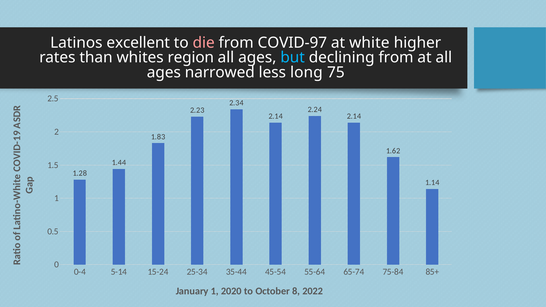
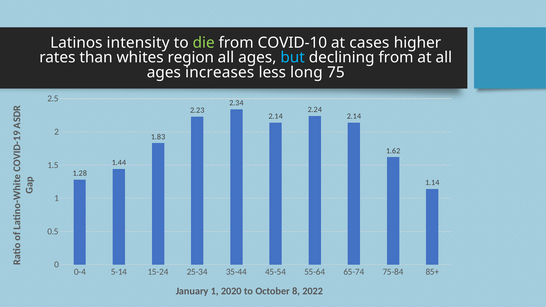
excellent: excellent -> intensity
die colour: pink -> light green
COVID-97: COVID-97 -> COVID-10
white: white -> cases
narrowed: narrowed -> increases
